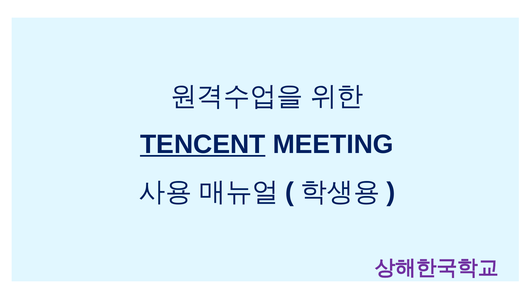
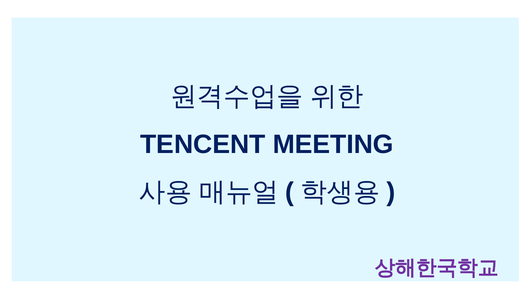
TENCENT underline: present -> none
